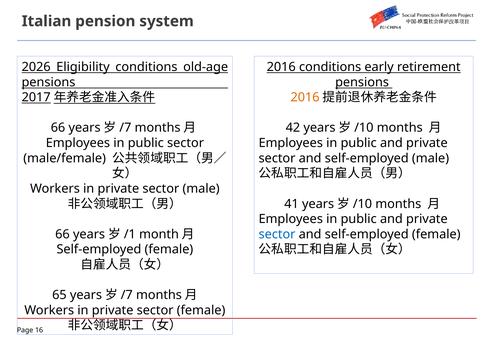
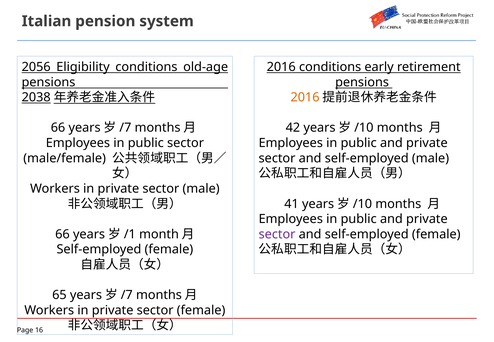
2026: 2026 -> 2056
2017: 2017 -> 2038
sector at (277, 234) colour: blue -> purple
